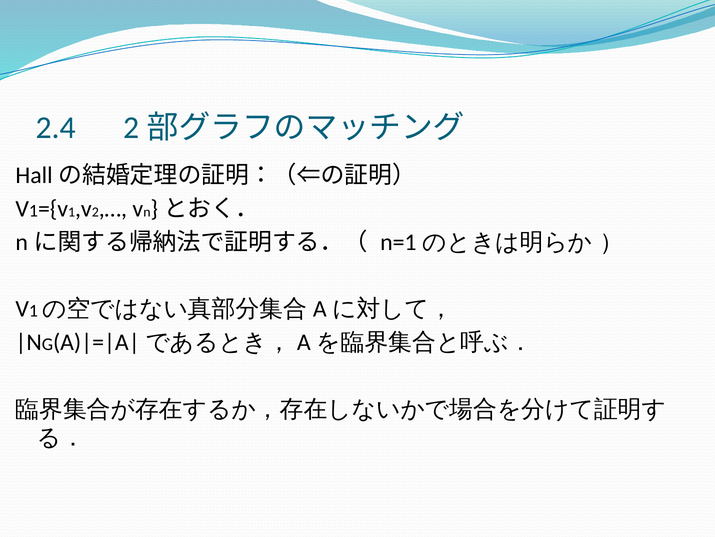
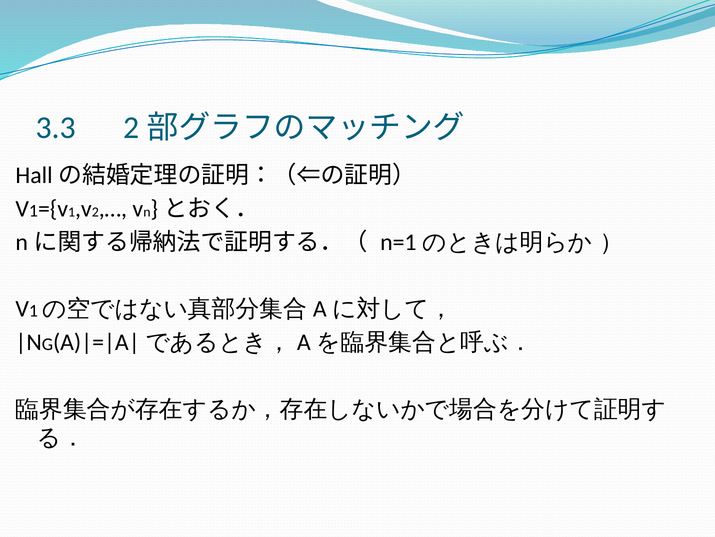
2.4: 2.4 -> 3.3
